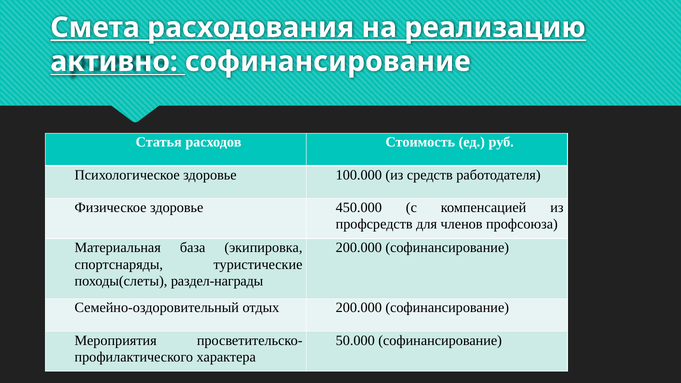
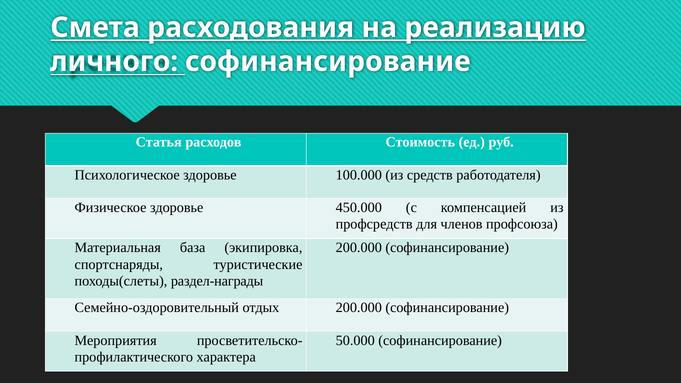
активно: активно -> личного
